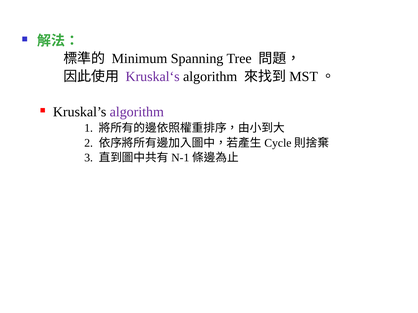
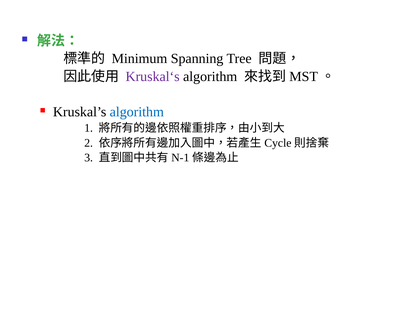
algorithm at (137, 112) colour: purple -> blue
